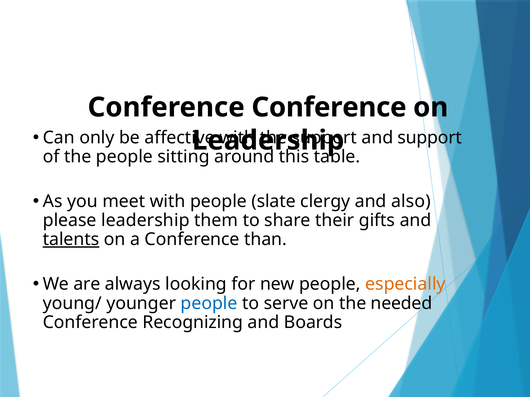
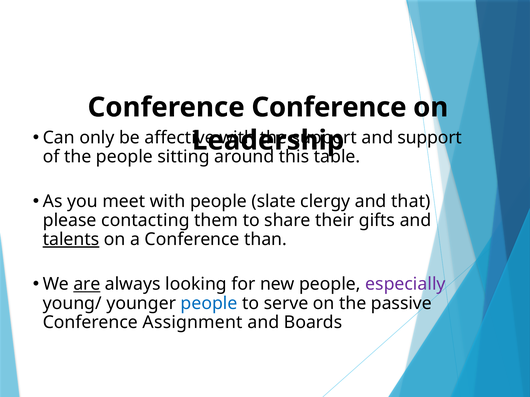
also: also -> that
leadership at (145, 221): leadership -> contacting
are underline: none -> present
especially colour: orange -> purple
needed: needed -> passive
Recognizing: Recognizing -> Assignment
